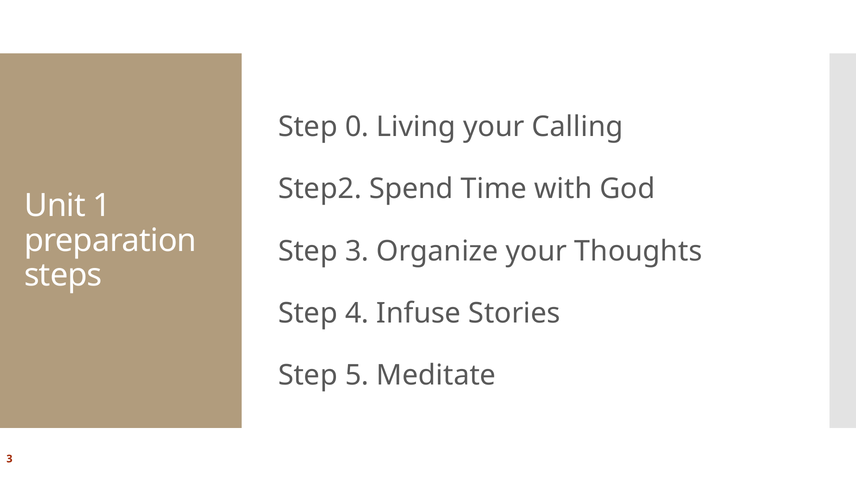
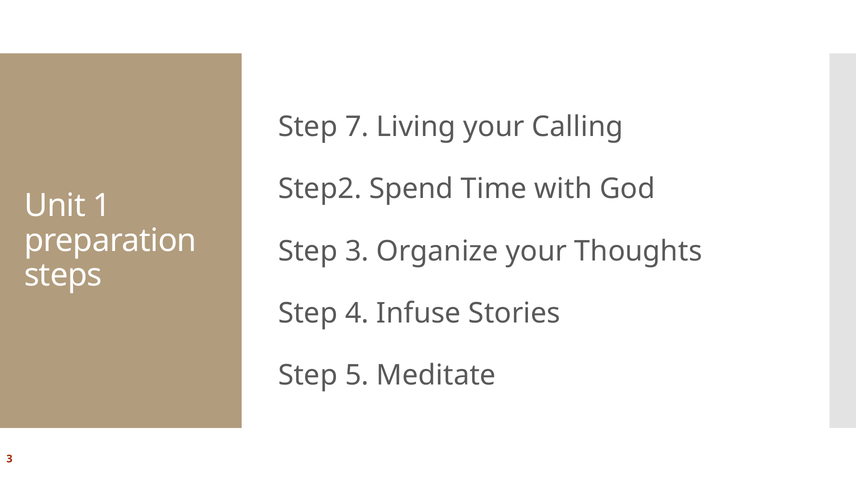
0: 0 -> 7
